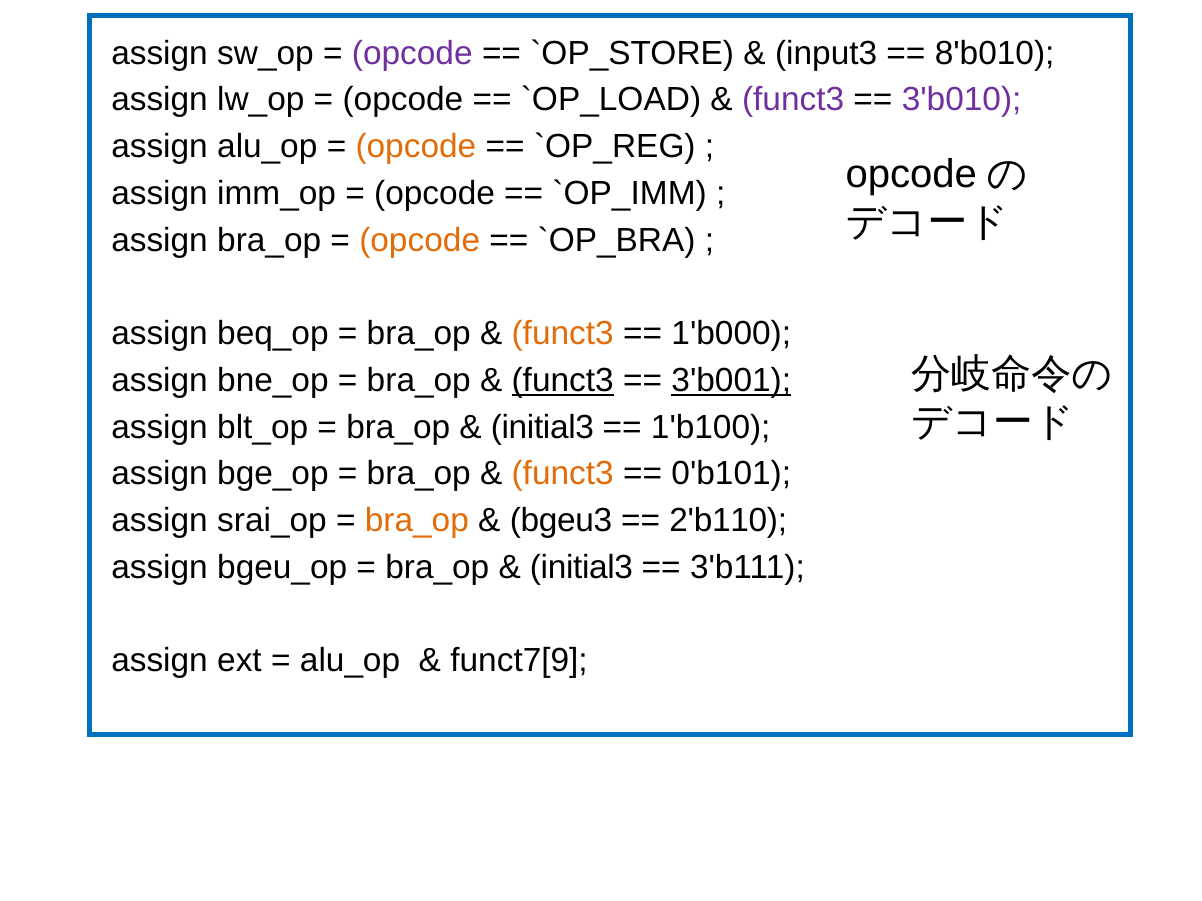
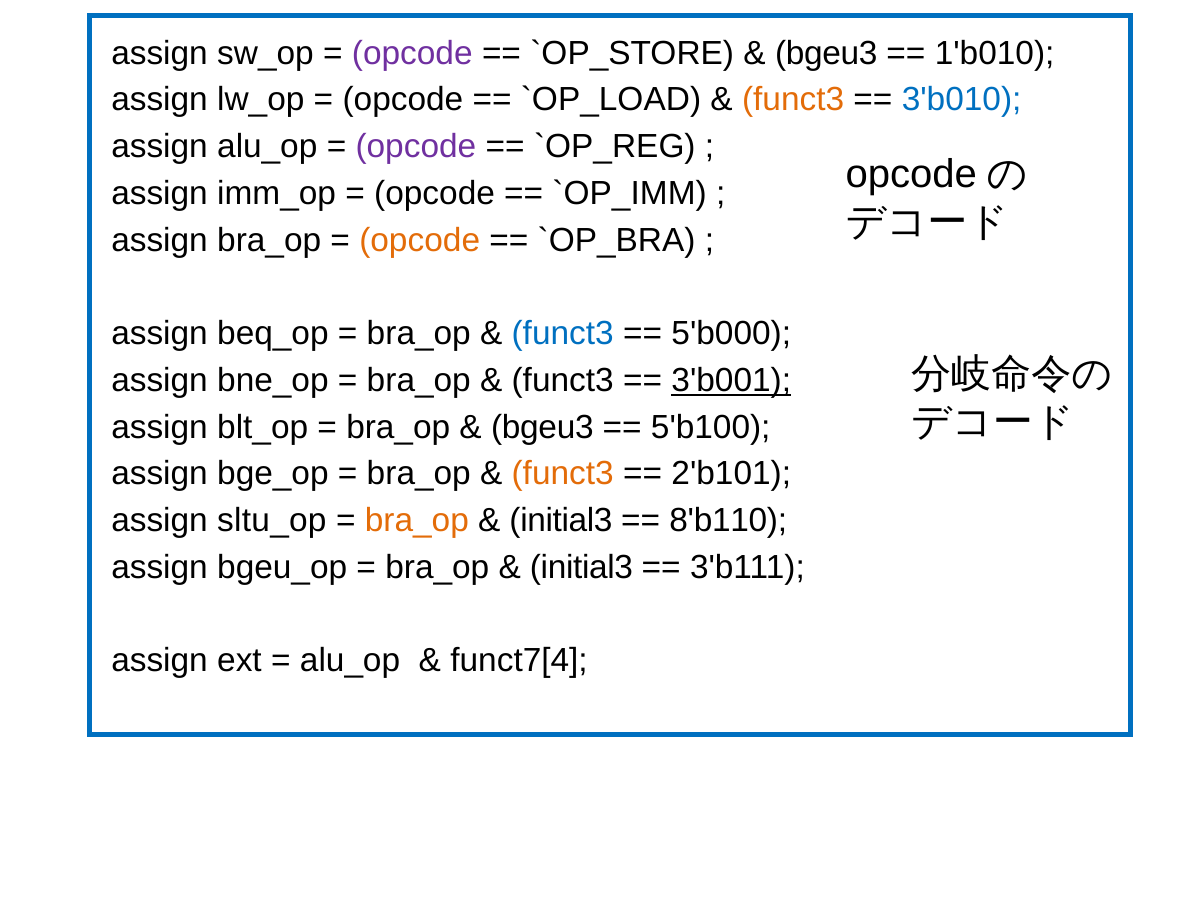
input3 at (826, 53): input3 -> bgeu3
8'b010: 8'b010 -> 1'b010
funct3 at (793, 100) colour: purple -> orange
3'b010 colour: purple -> blue
opcode at (416, 147) colour: orange -> purple
funct3 at (563, 334) colour: orange -> blue
1'b000: 1'b000 -> 5'b000
funct3 at (563, 380) underline: present -> none
initial3 at (542, 427): initial3 -> bgeu3
1'b100: 1'b100 -> 5'b100
0'b101: 0'b101 -> 2'b101
srai_op: srai_op -> sltu_op
bgeu3 at (561, 521): bgeu3 -> initial3
2'b110: 2'b110 -> 8'b110
funct7[9: funct7[9 -> funct7[4
